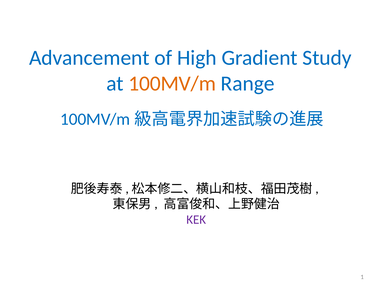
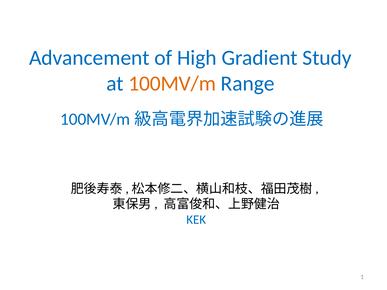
KEK colour: purple -> blue
